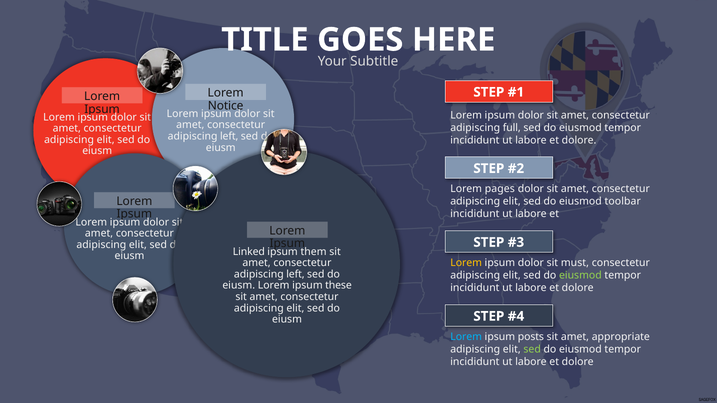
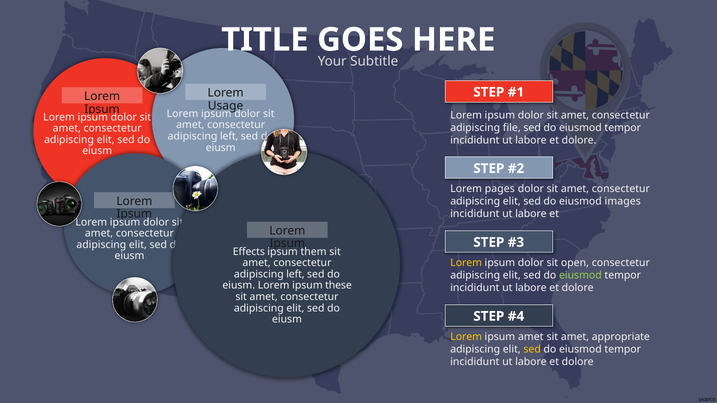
Notice: Notice -> Usage
full: full -> file
toolbar: toolbar -> images
Linked: Linked -> Effects
must: must -> open
Lorem at (466, 337) colour: light blue -> yellow
ipsum posts: posts -> amet
sed at (532, 350) colour: light green -> yellow
